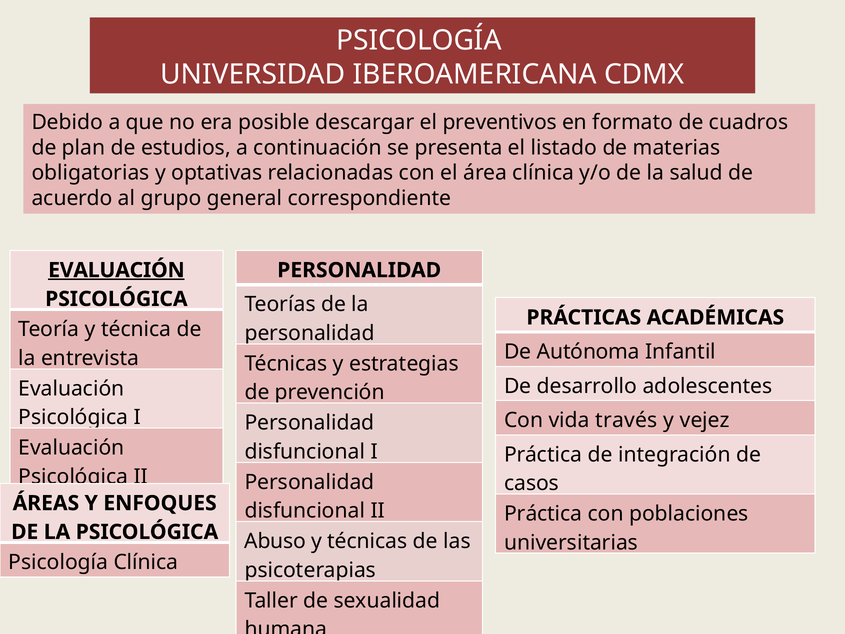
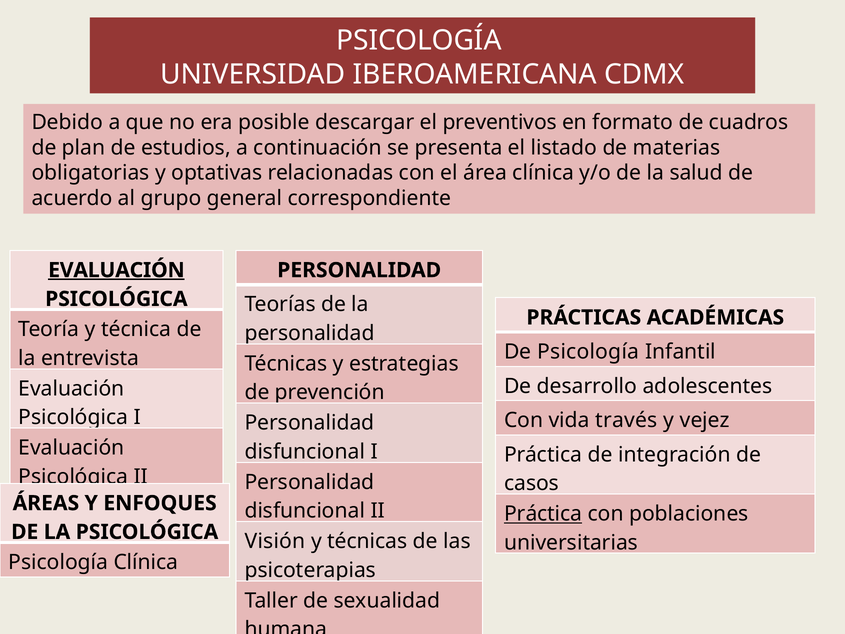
De Autónoma: Autónoma -> Psicología
Práctica at (543, 514) underline: none -> present
Abuso: Abuso -> Visión
